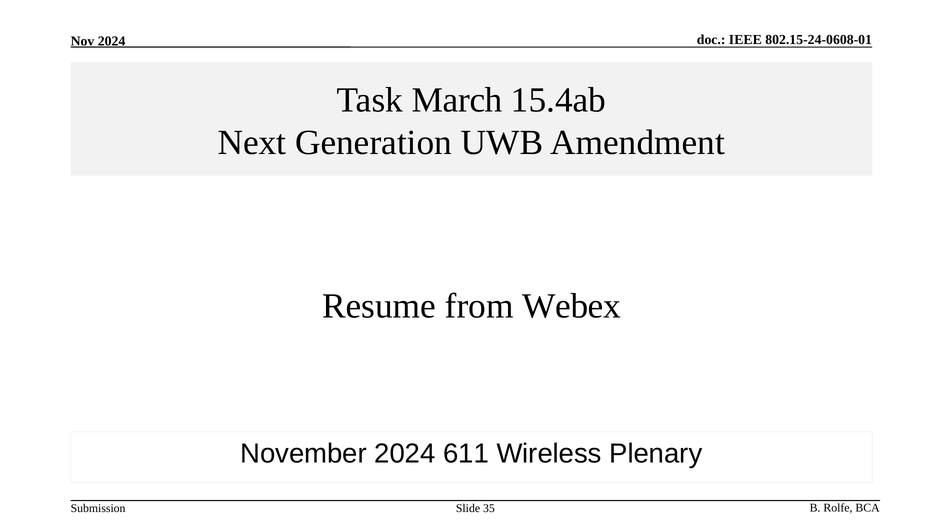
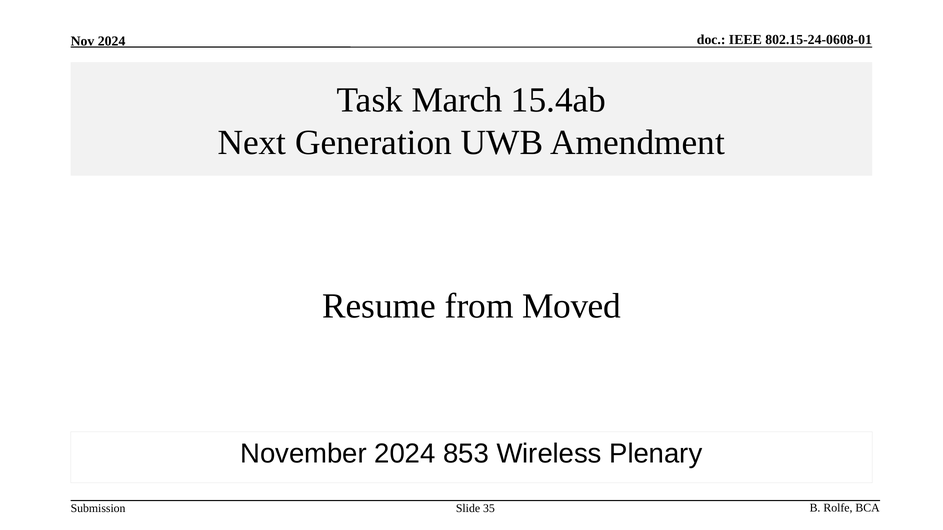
Webex: Webex -> Moved
611: 611 -> 853
